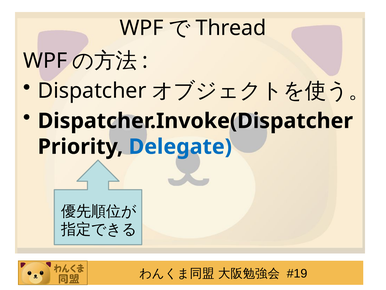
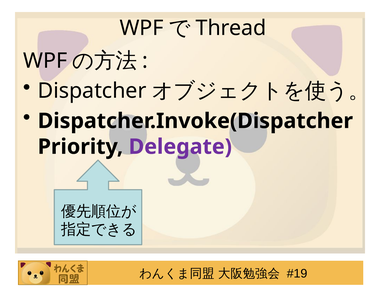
Delegate colour: blue -> purple
